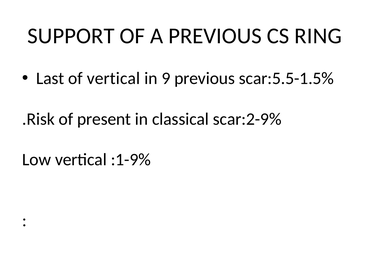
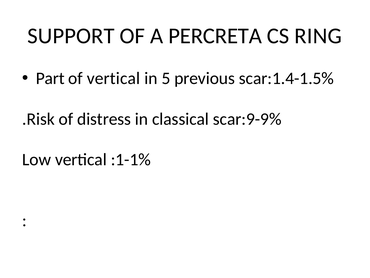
A PREVIOUS: PREVIOUS -> PERCRETA
Last: Last -> Part
9: 9 -> 5
scar:5.5-1.5%: scar:5.5-1.5% -> scar:1.4-1.5%
present: present -> distress
scar:2-9%: scar:2-9% -> scar:9-9%
:1-9%: :1-9% -> :1-1%
